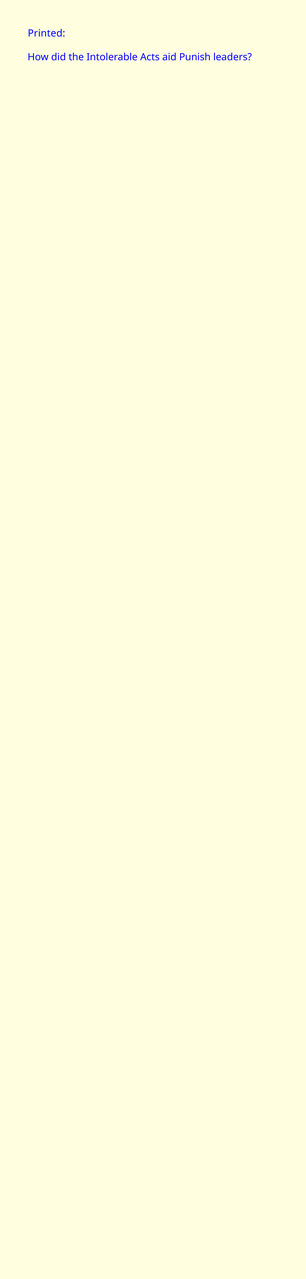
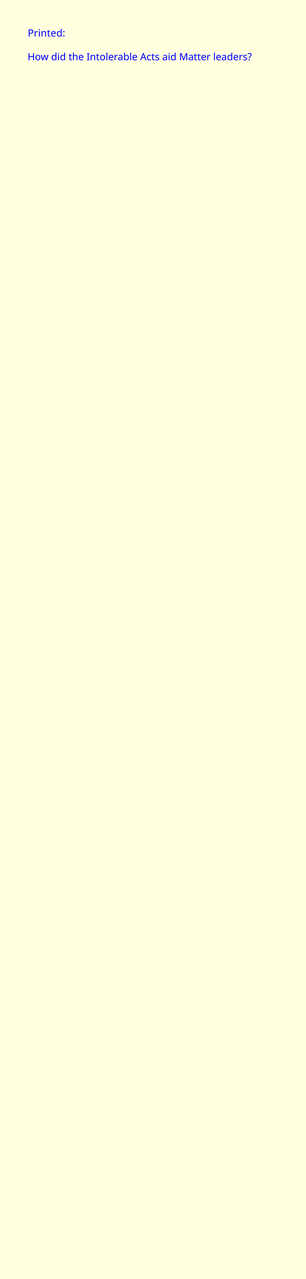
Punish: Punish -> Matter
